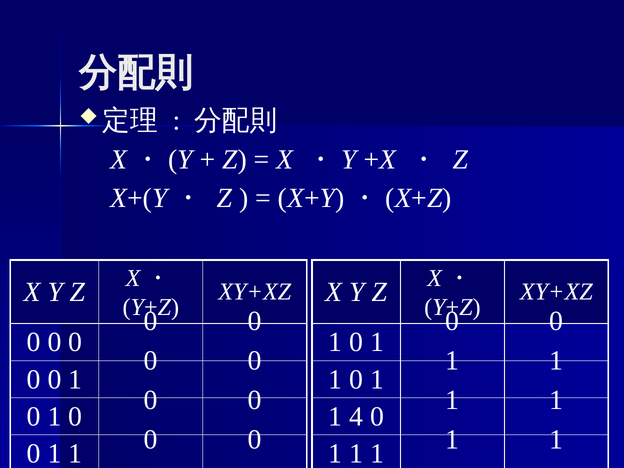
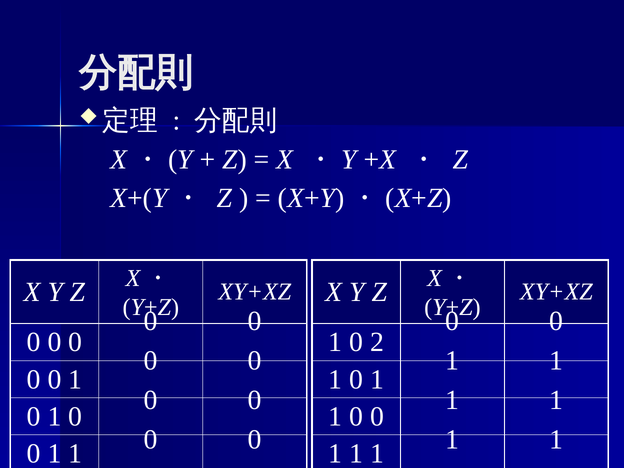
1 at (377, 342): 1 -> 2
4 at (356, 416): 4 -> 0
